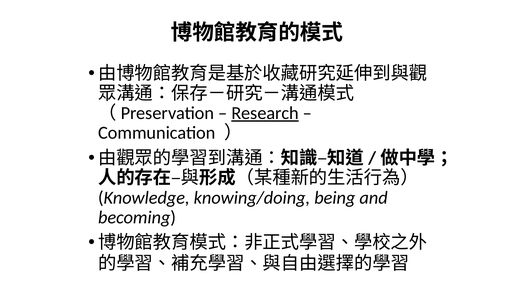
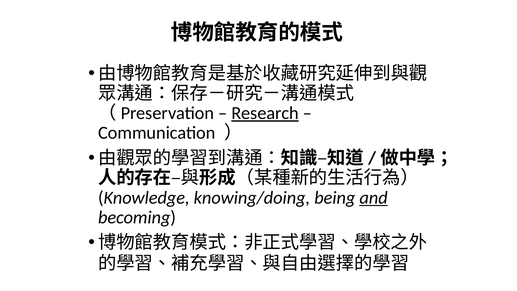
and underline: none -> present
